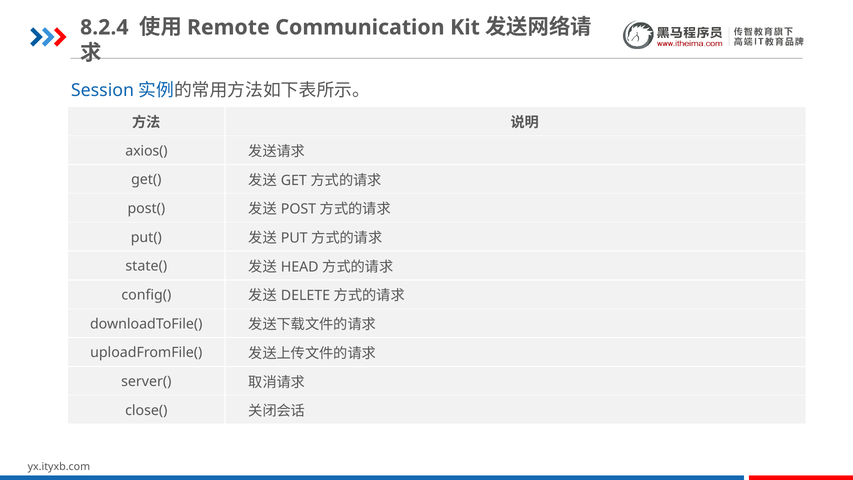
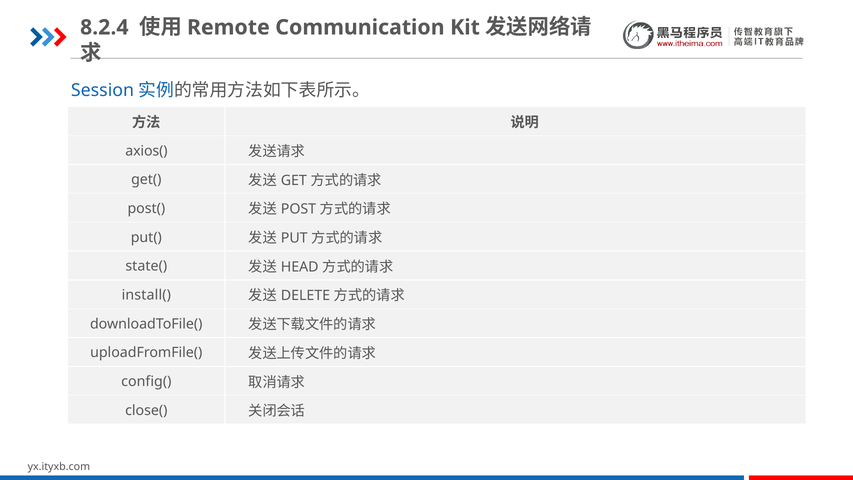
config(: config( -> install(
server(: server( -> config(
